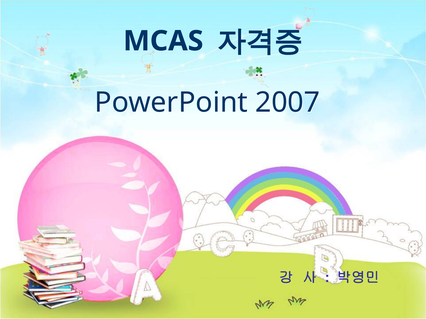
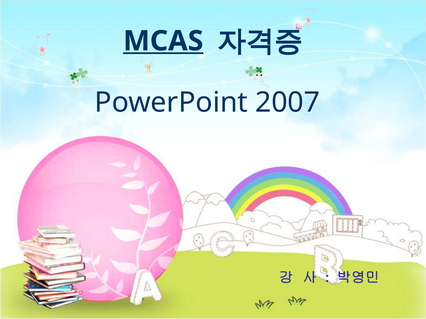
MCAS underline: none -> present
